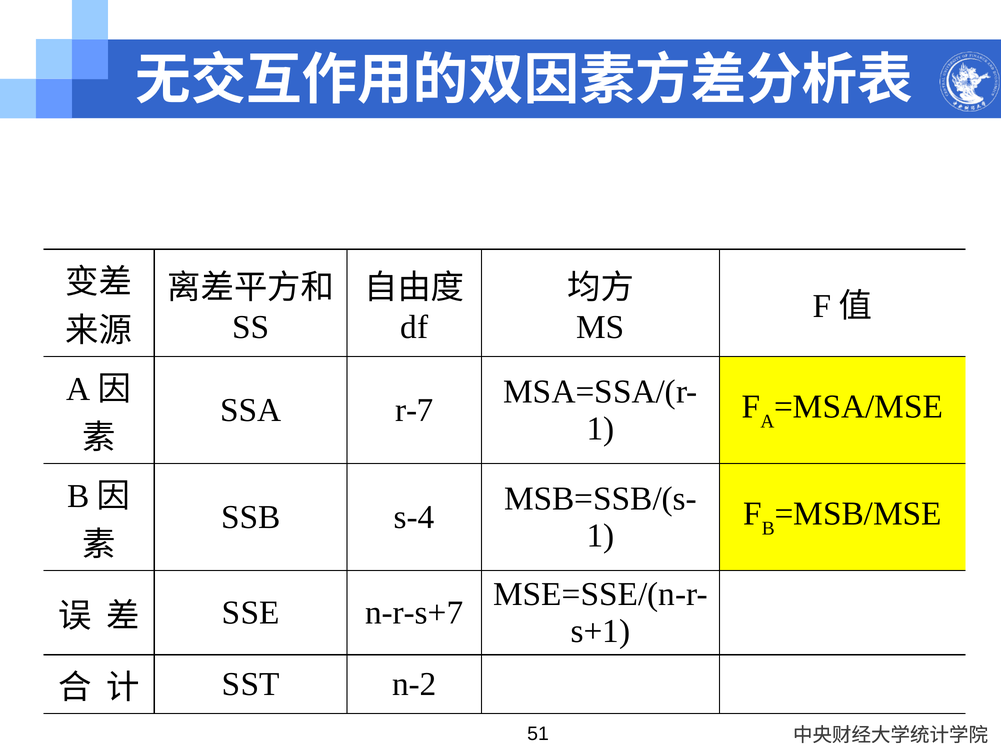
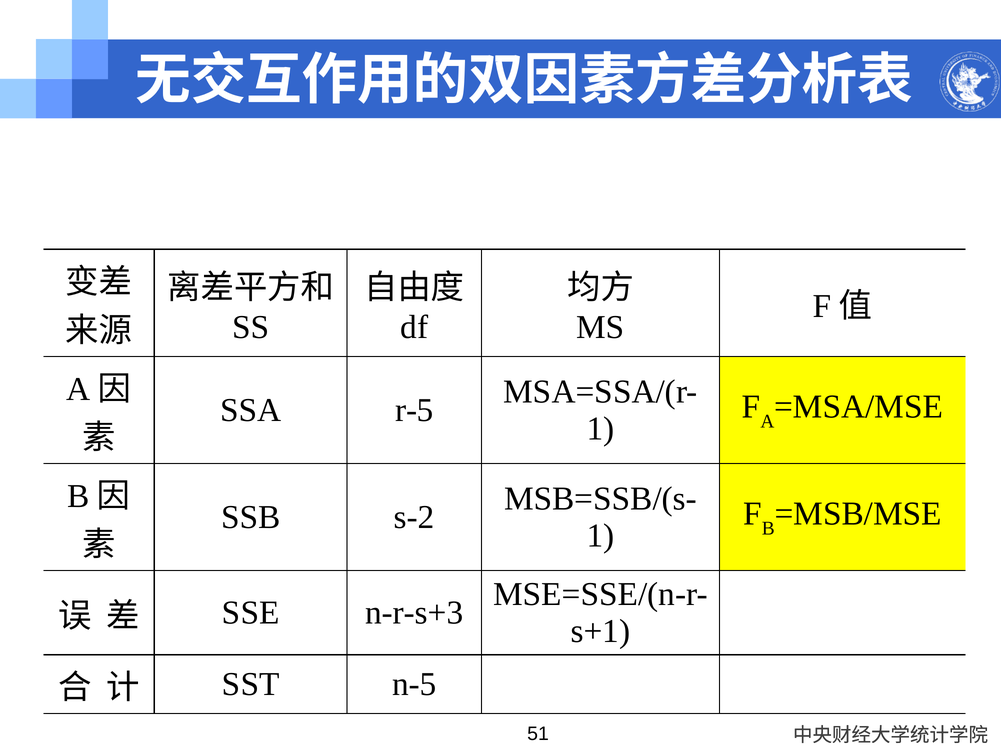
r-7: r-7 -> r-5
s-4: s-4 -> s-2
n-r-s+7: n-r-s+7 -> n-r-s+3
n-2: n-2 -> n-5
